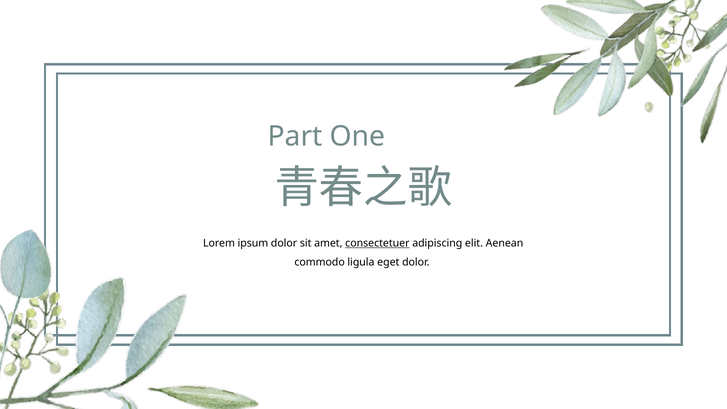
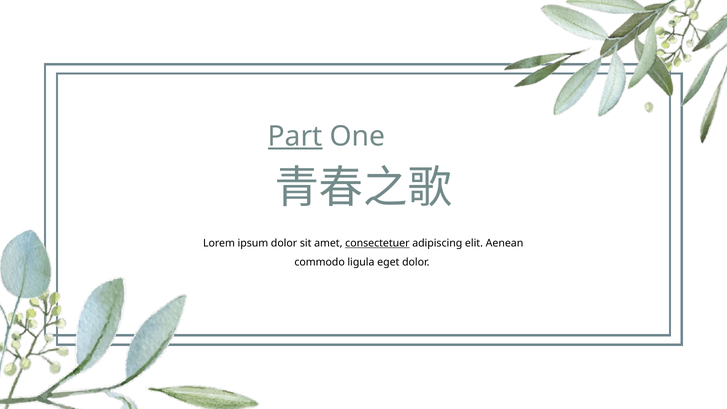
Part underline: none -> present
